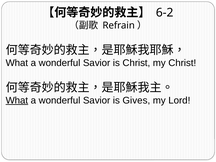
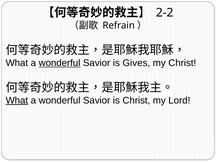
6-2: 6-2 -> 2-2
wonderful at (60, 63) underline: none -> present
is Christ: Christ -> Gives
is Gives: Gives -> Christ
